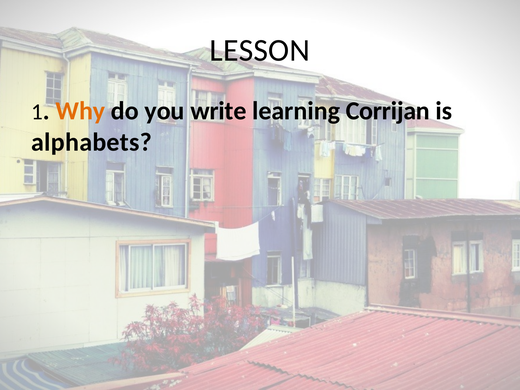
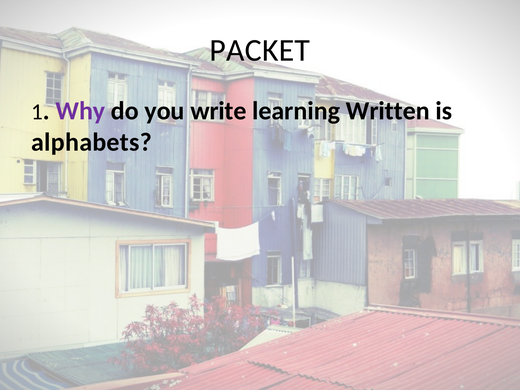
LESSON: LESSON -> PACKET
Why colour: orange -> purple
Corrijan: Corrijan -> Written
